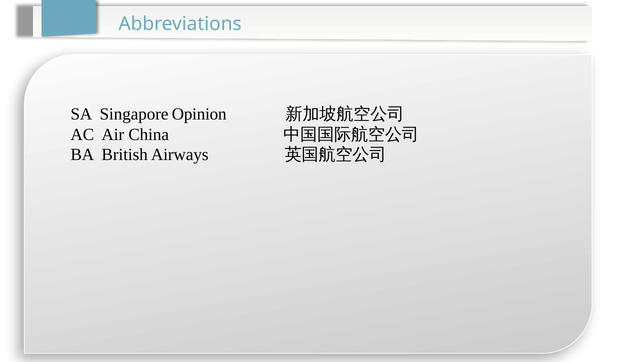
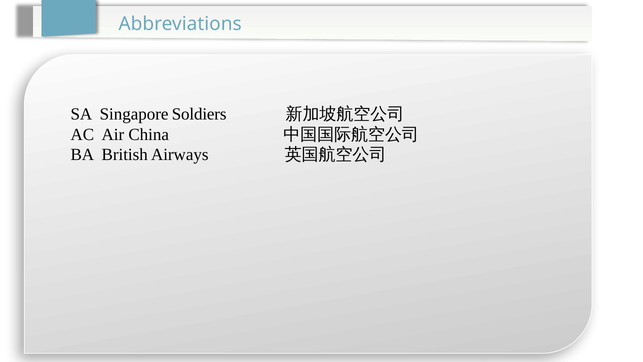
Opinion: Opinion -> Soldiers
